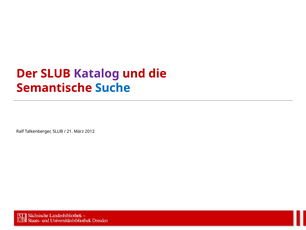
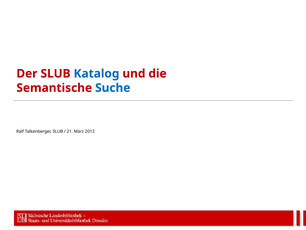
Katalog colour: purple -> blue
